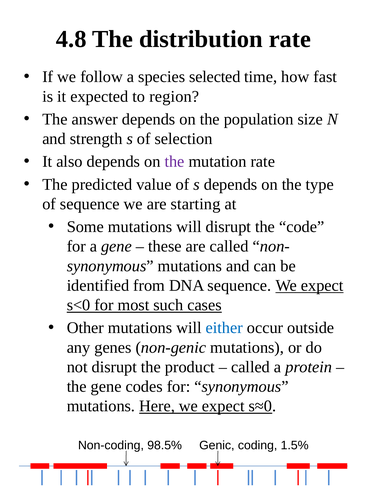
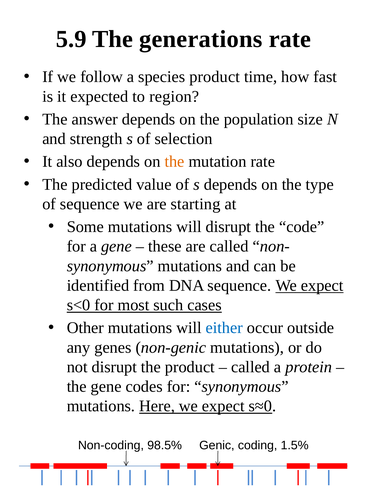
4.8: 4.8 -> 5.9
distribution: distribution -> generations
species selected: selected -> product
the at (174, 162) colour: purple -> orange
